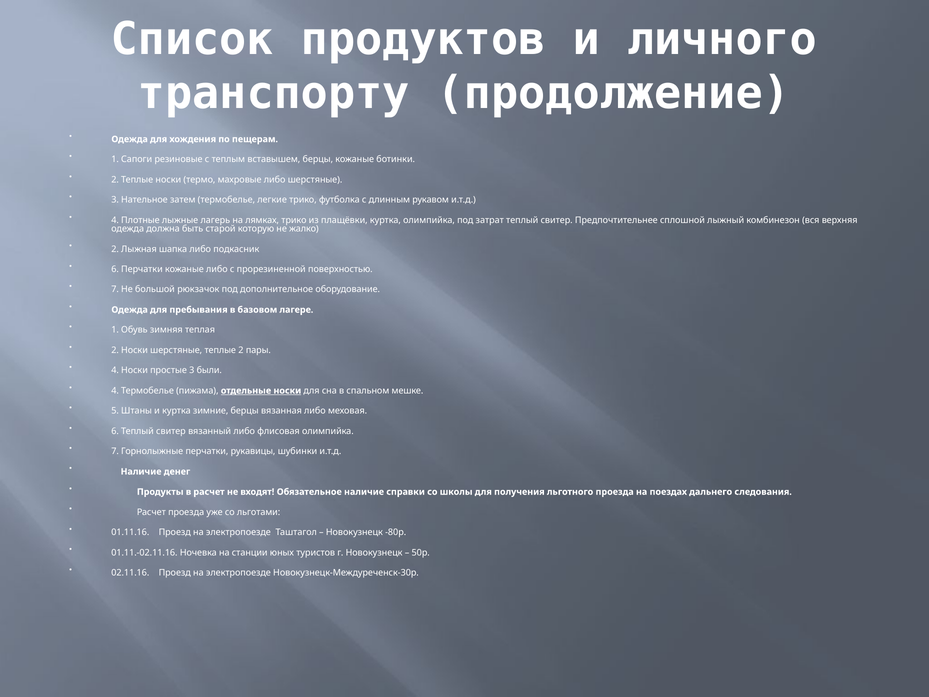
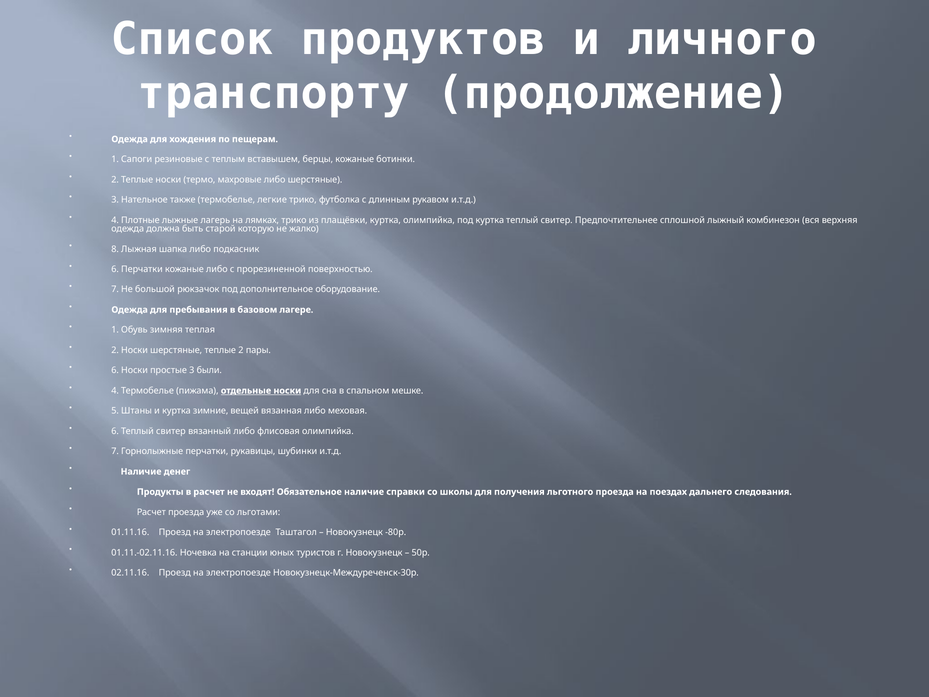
затем: затем -> также
под затрат: затрат -> куртка
2 at (115, 249): 2 -> 8
4 at (115, 370): 4 -> 6
зимние берцы: берцы -> вещей
